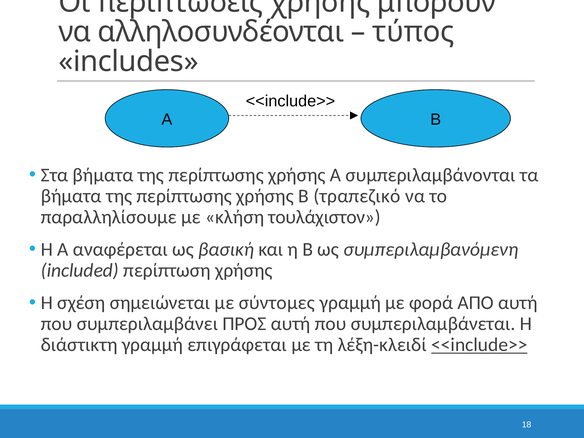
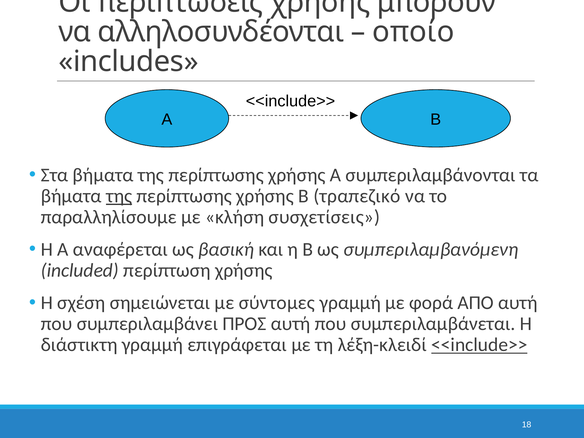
τύπος: τύπος -> οποίο
της at (119, 196) underline: none -> present
τουλάχιστον: τουλάχιστον -> συσχετίσεις
